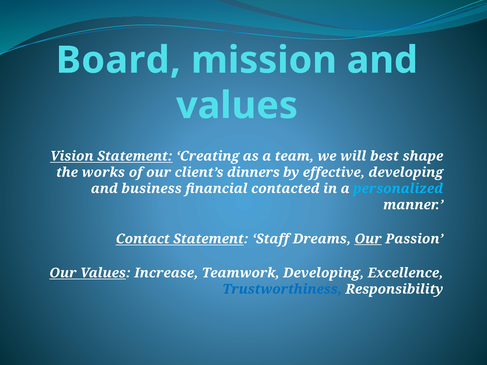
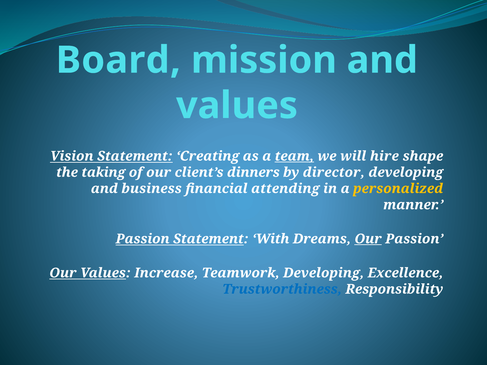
team underline: none -> present
best: best -> hire
works: works -> taking
effective: effective -> director
contacted: contacted -> attending
personalized colour: light blue -> yellow
Contact at (143, 239): Contact -> Passion
Staff: Staff -> With
